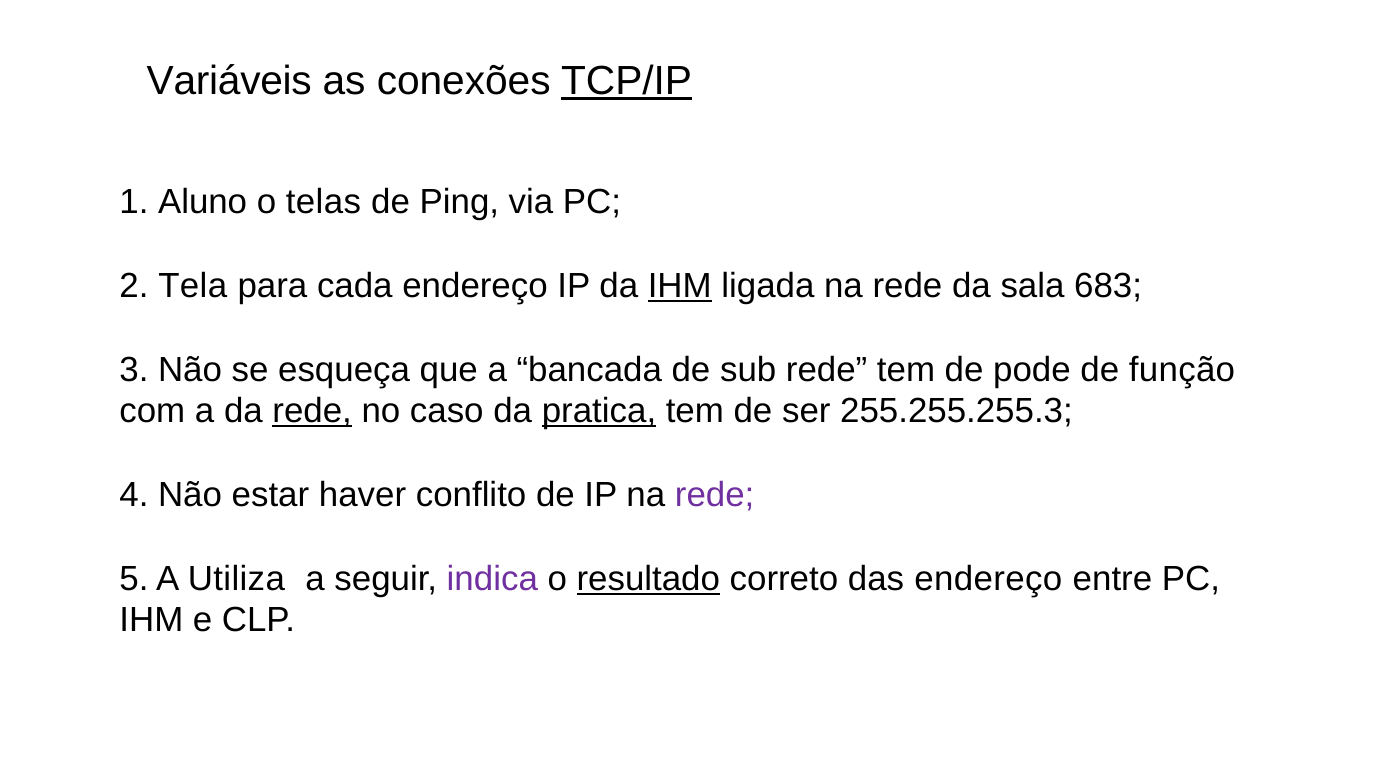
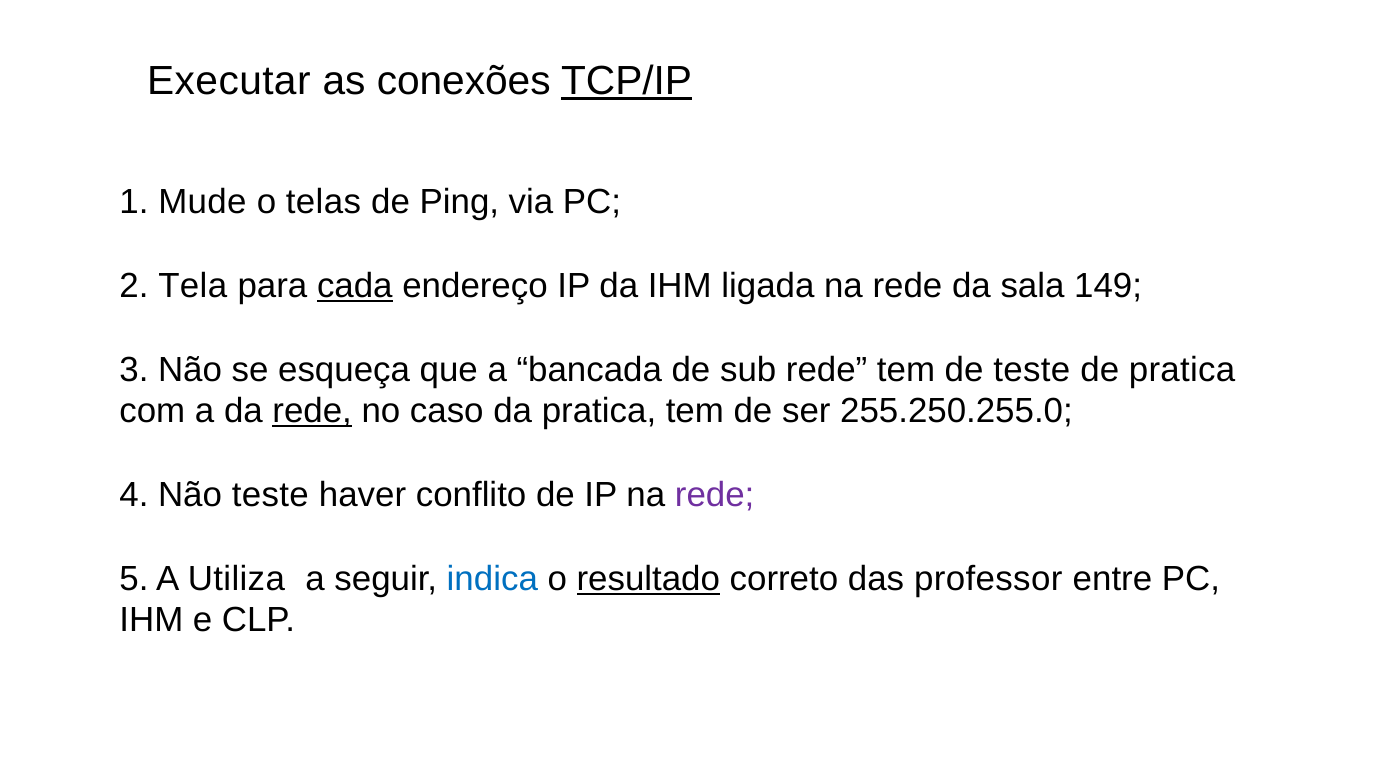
Variáveis: Variáveis -> Executar
Aluno: Aluno -> Mude
cada underline: none -> present
IHM at (680, 286) underline: present -> none
683: 683 -> 149
de pode: pode -> teste
de função: função -> pratica
pratica at (599, 412) underline: present -> none
255.255.255.3: 255.255.255.3 -> 255.250.255.0
Não estar: estar -> teste
indica colour: purple -> blue
das endereço: endereço -> professor
